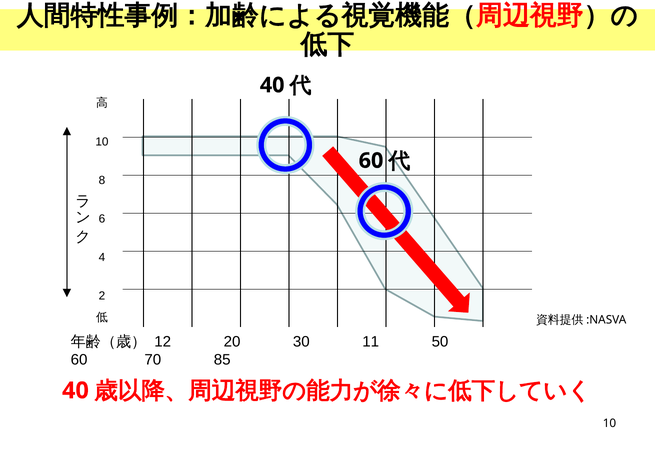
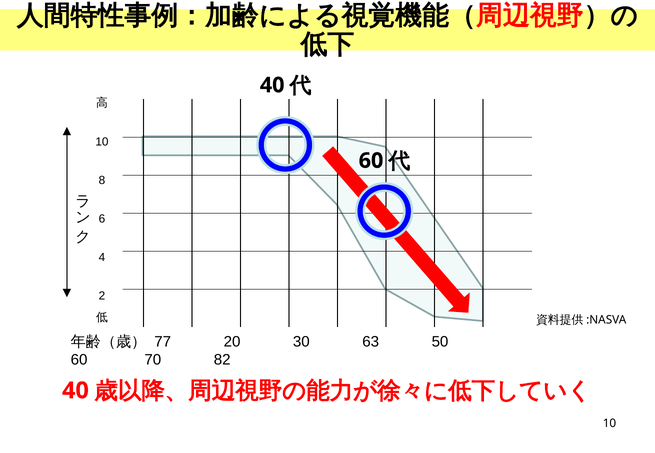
12: 12 -> 77
11: 11 -> 63
85: 85 -> 82
